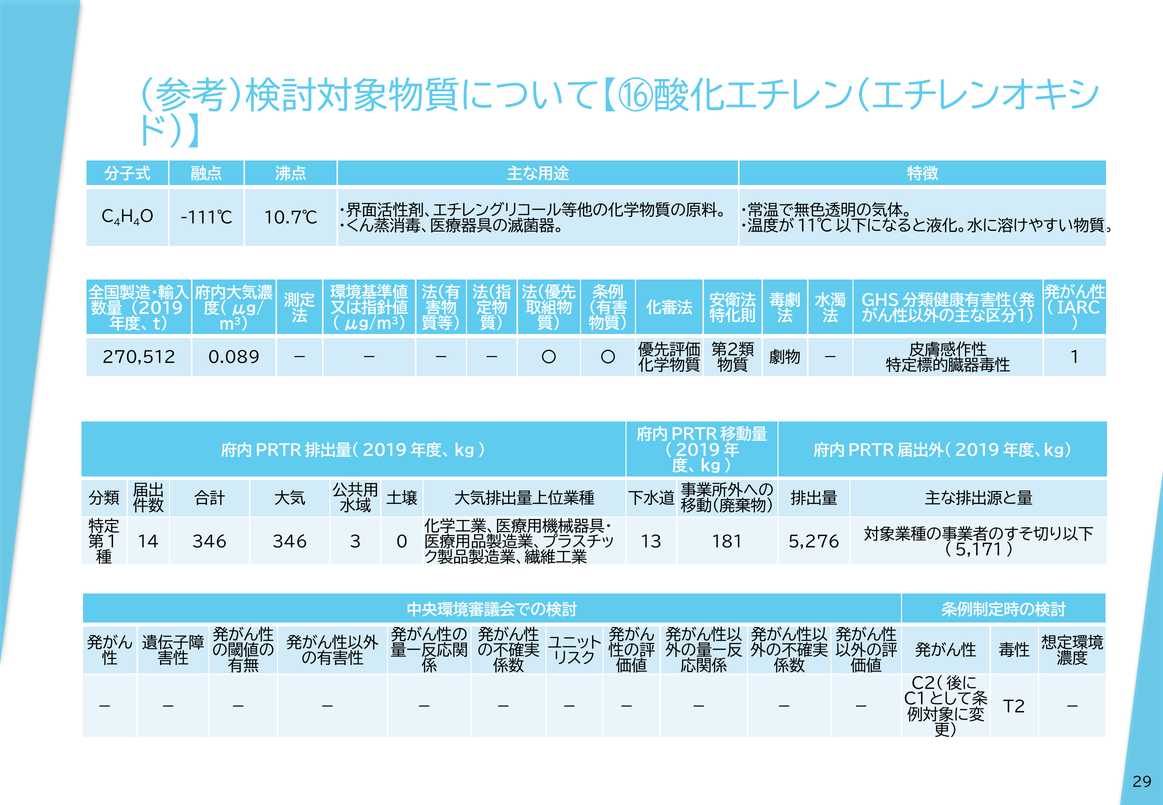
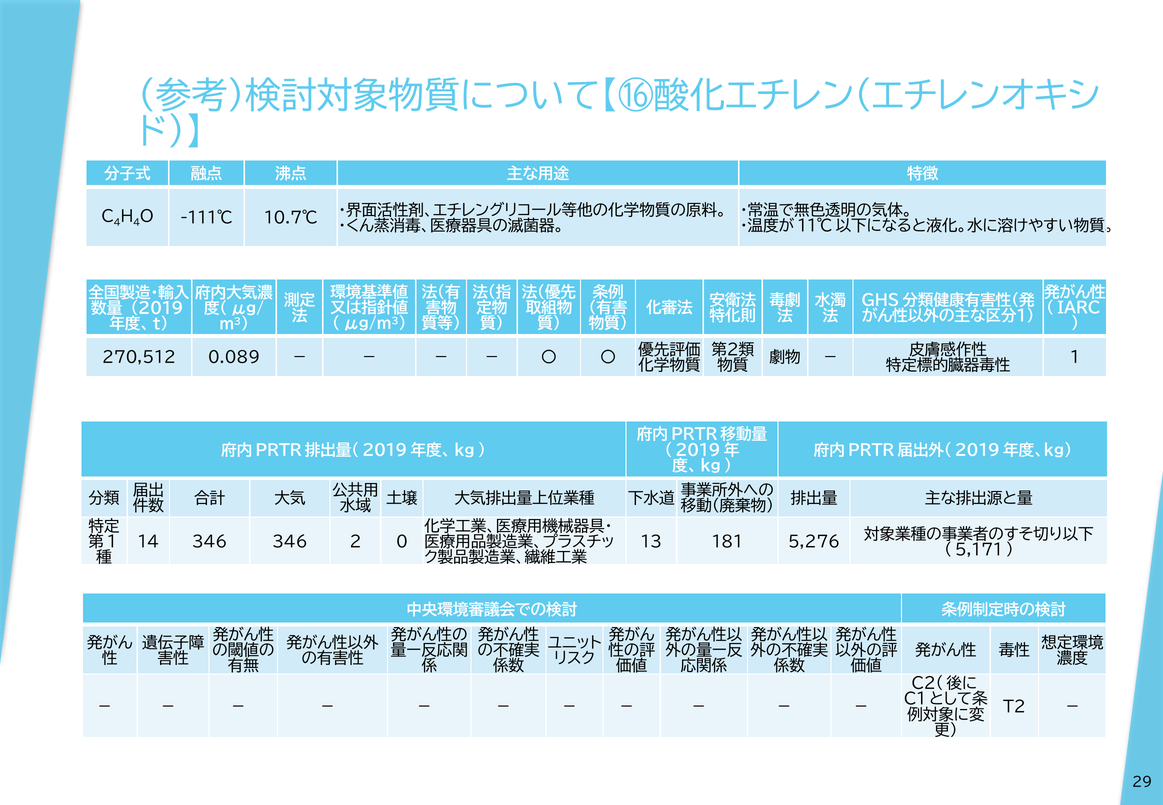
3: 3 -> 2
